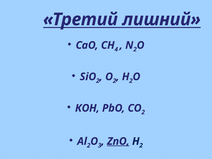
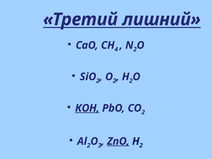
КОН underline: none -> present
